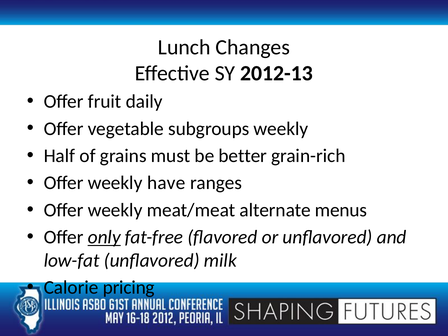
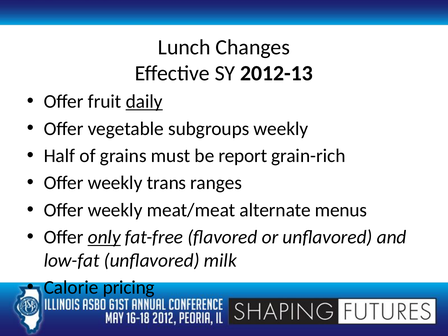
daily underline: none -> present
better: better -> report
have: have -> trans
